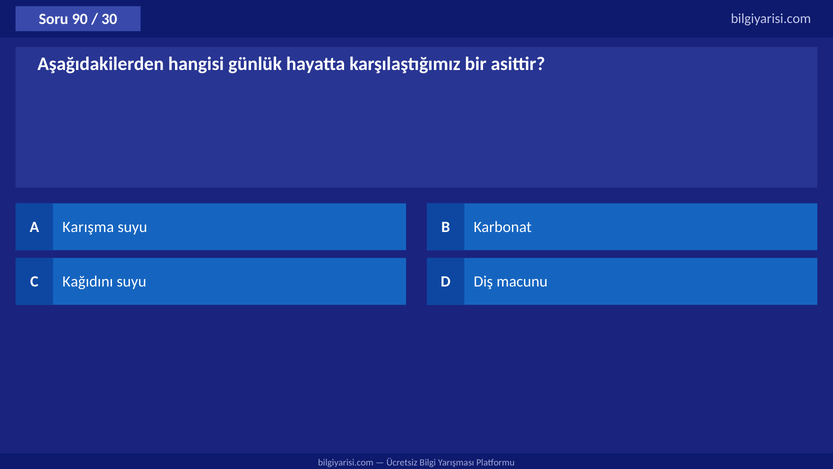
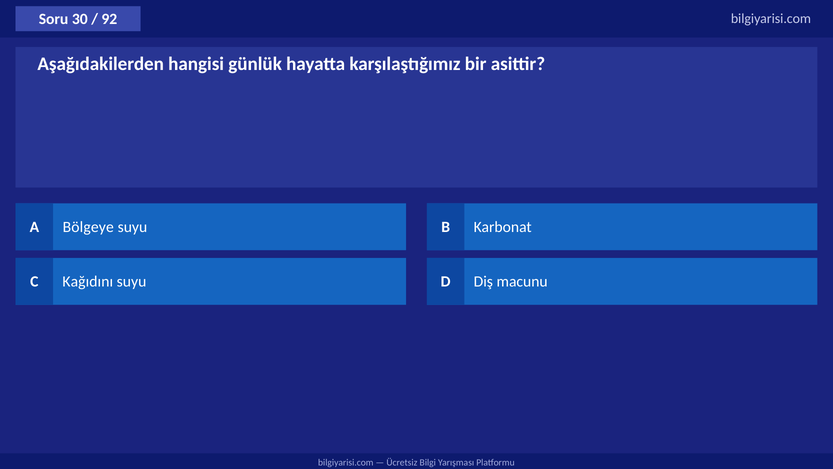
90: 90 -> 30
30: 30 -> 92
Karışma: Karışma -> Bölgeye
